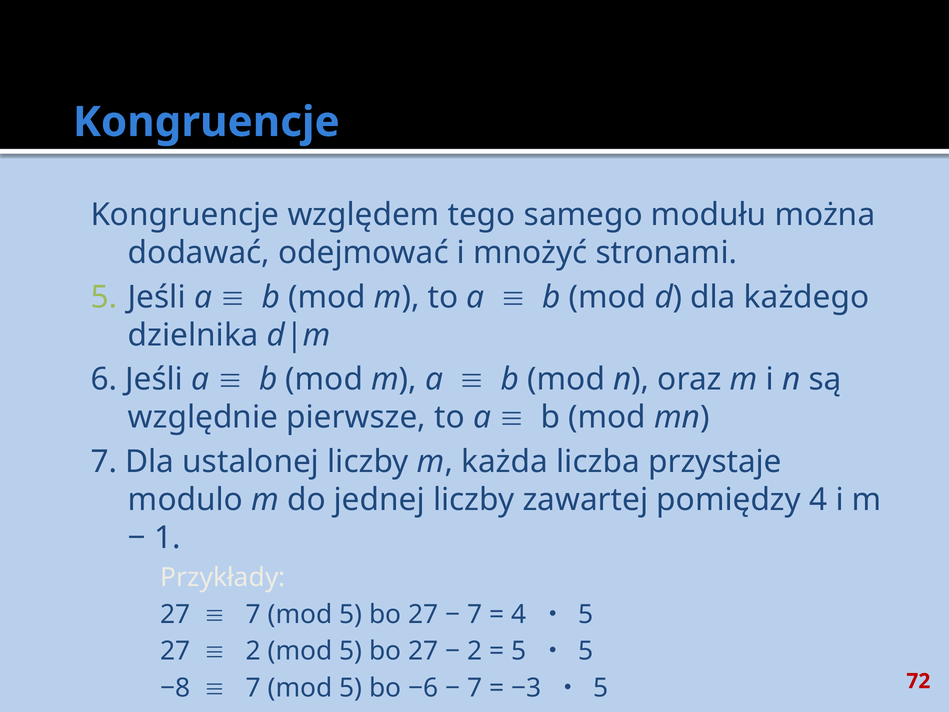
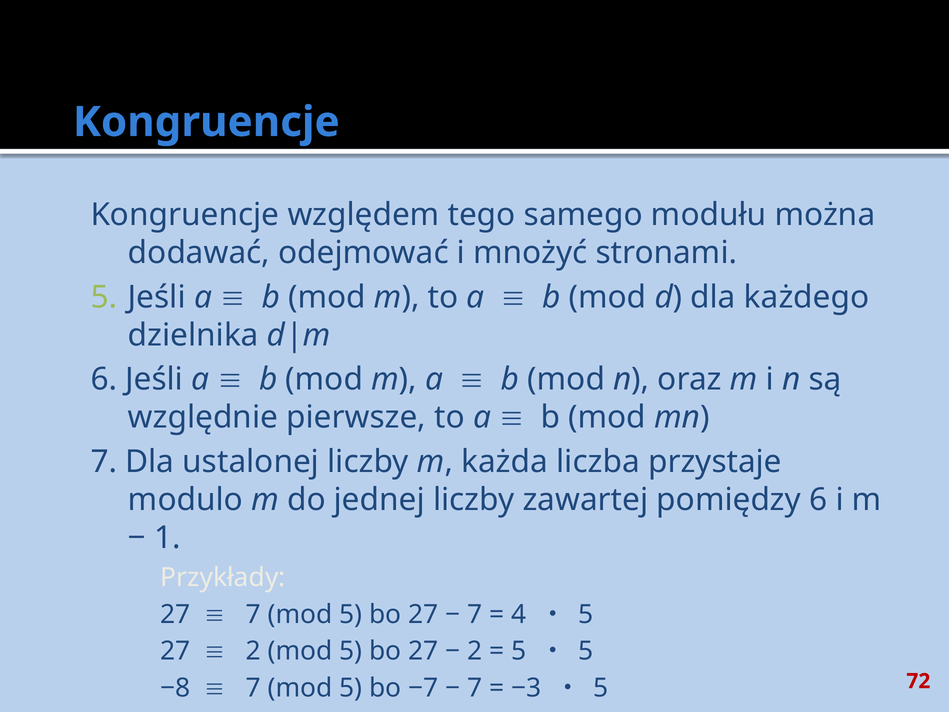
pomiędzy 4: 4 -> 6
−6: −6 -> −7
